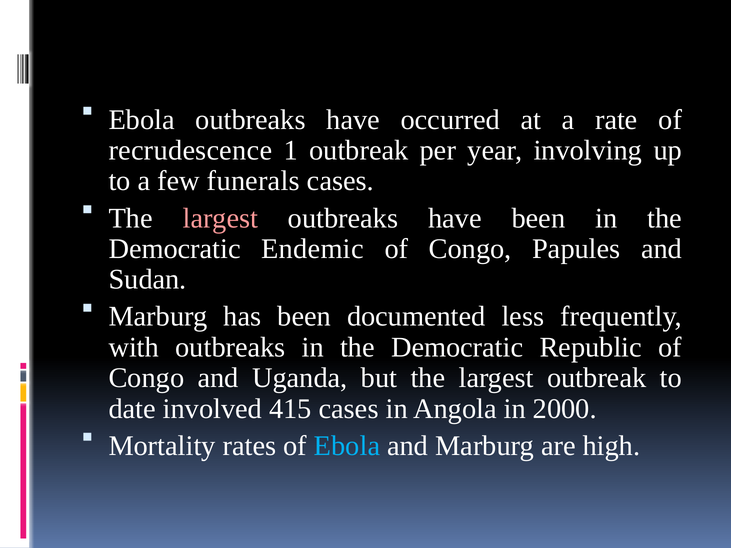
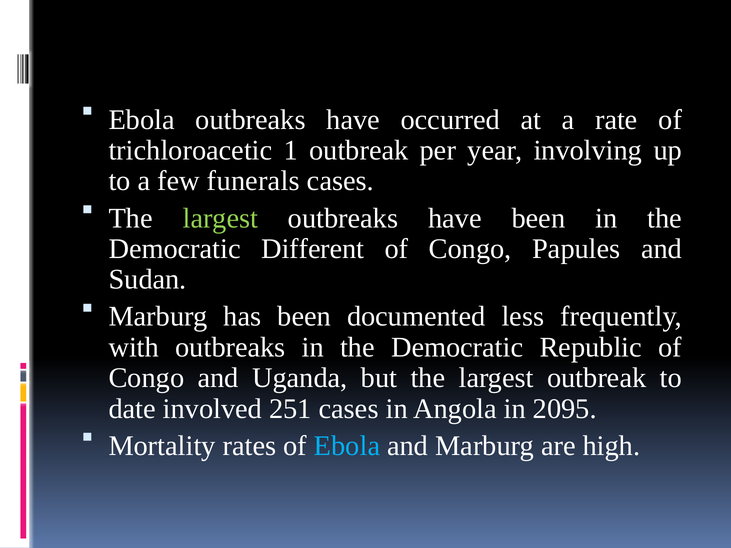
recrudescence: recrudescence -> trichloroacetic
largest at (220, 218) colour: pink -> light green
Endemic: Endemic -> Different
415: 415 -> 251
2000: 2000 -> 2095
